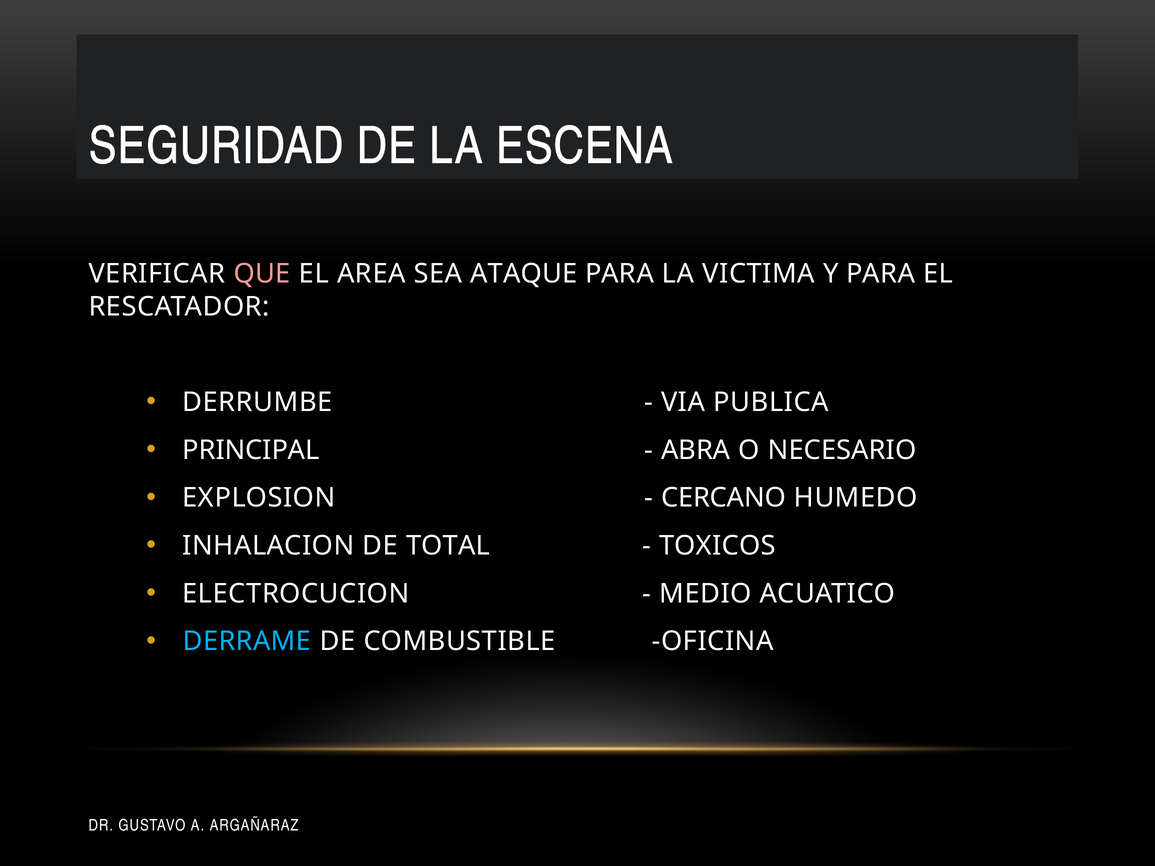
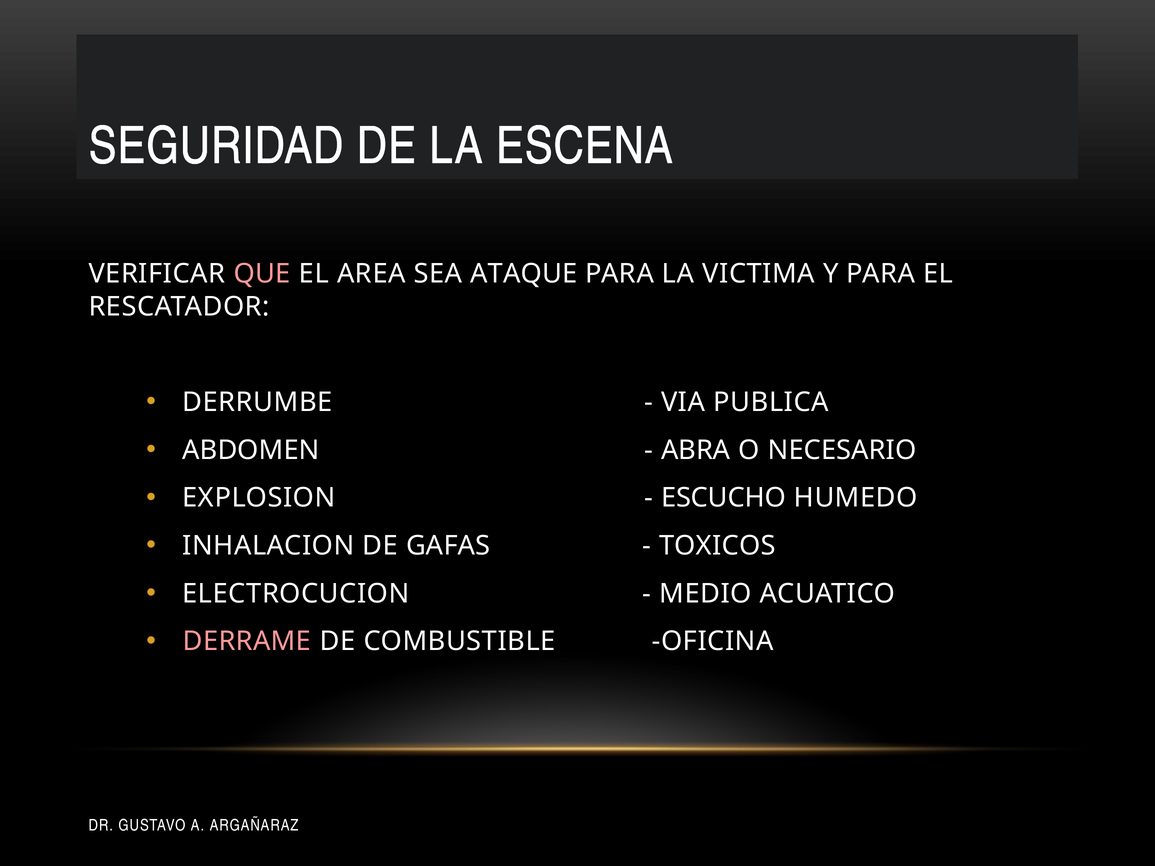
PRINCIPAL: PRINCIPAL -> ABDOMEN
CERCANO: CERCANO -> ESCUCHO
TOTAL: TOTAL -> GAFAS
DERRAME colour: light blue -> pink
